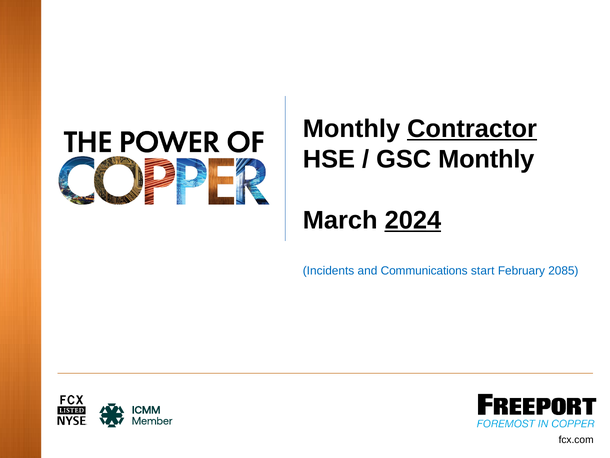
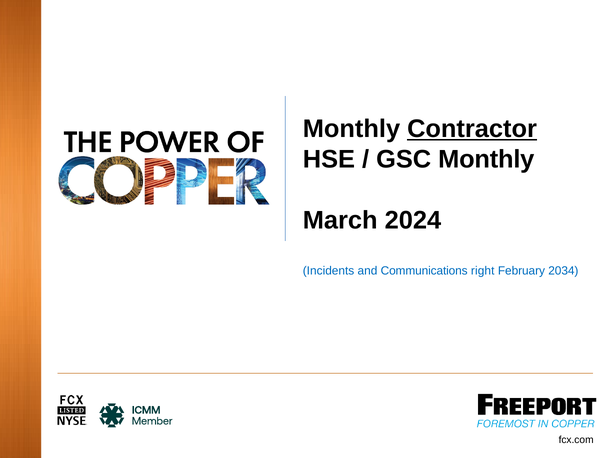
2024 underline: present -> none
start: start -> right
2085: 2085 -> 2034
